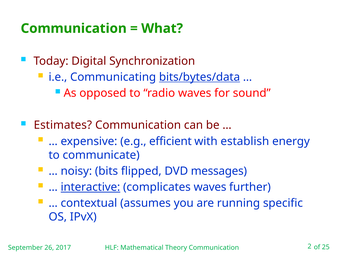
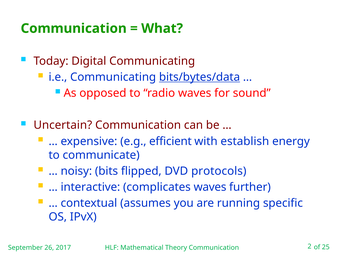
Digital Synchronization: Synchronization -> Communicating
Estimates: Estimates -> Uncertain
messages: messages -> protocols
interactive underline: present -> none
